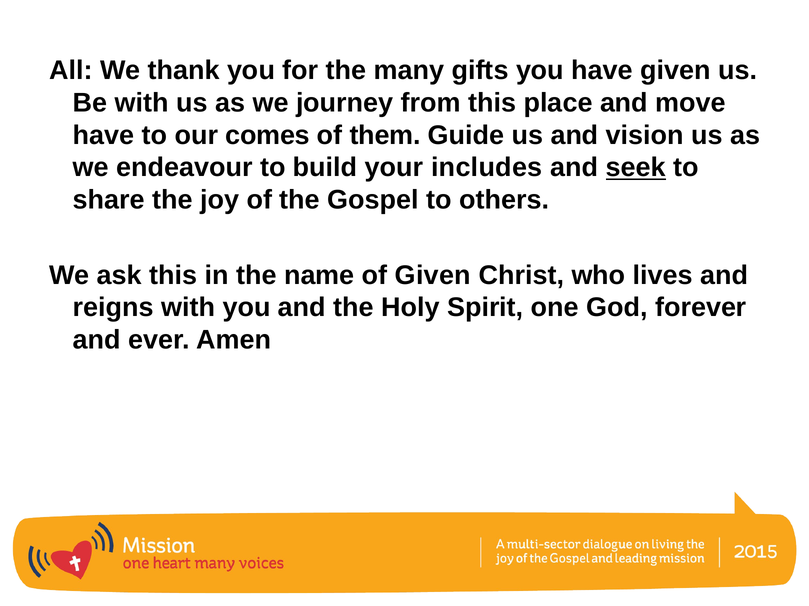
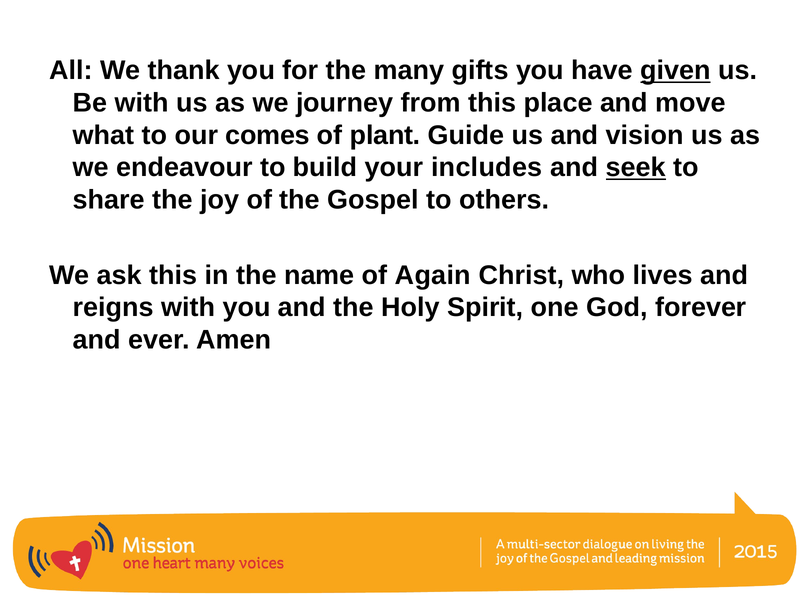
given at (675, 71) underline: none -> present
have at (104, 135): have -> what
them: them -> plant
of Given: Given -> Again
